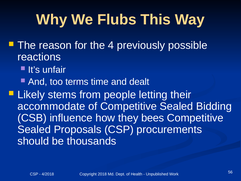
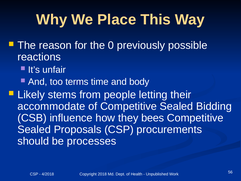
Flubs: Flubs -> Place
4: 4 -> 0
dealt: dealt -> body
thousands: thousands -> processes
